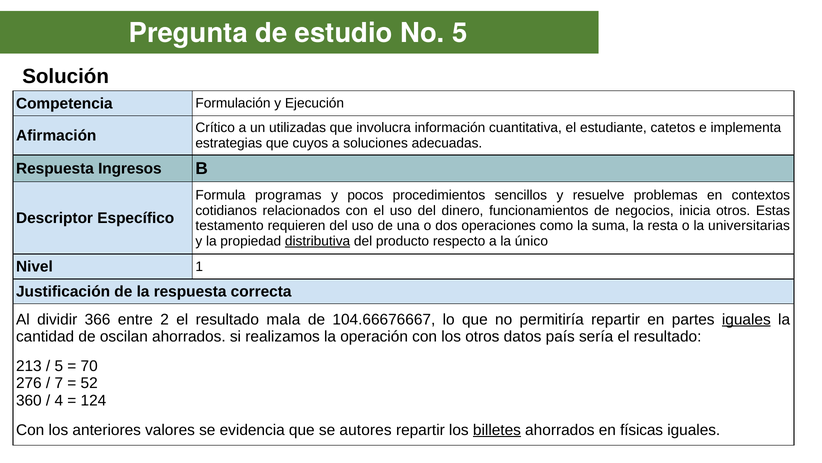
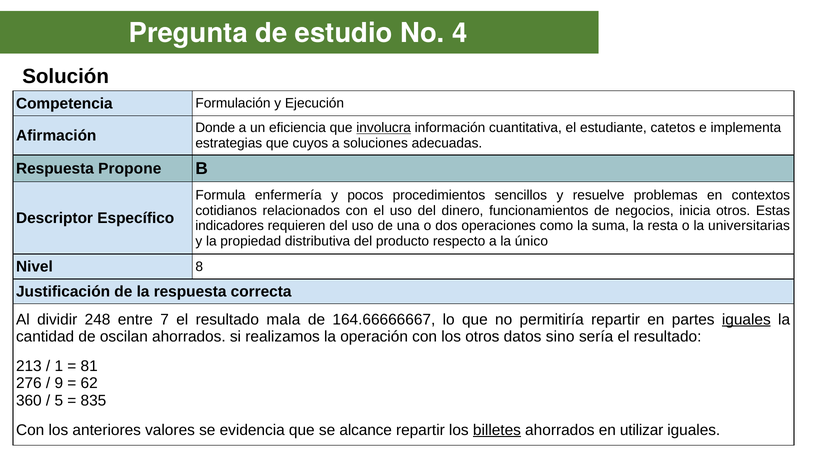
No 5: 5 -> 4
Crítico: Crítico -> Donde
utilizadas: utilizadas -> eficiencia
involucra underline: none -> present
Ingresos: Ingresos -> Propone
programas: programas -> enfermería
testamento: testamento -> indicadores
distributiva underline: present -> none
1: 1 -> 8
366: 366 -> 248
2: 2 -> 7
104.66676667: 104.66676667 -> 164.66666667
país: país -> sino
5 at (59, 366): 5 -> 1
70: 70 -> 81
7: 7 -> 9
52: 52 -> 62
4: 4 -> 5
124: 124 -> 835
autores: autores -> alcance
físicas: físicas -> utilizar
